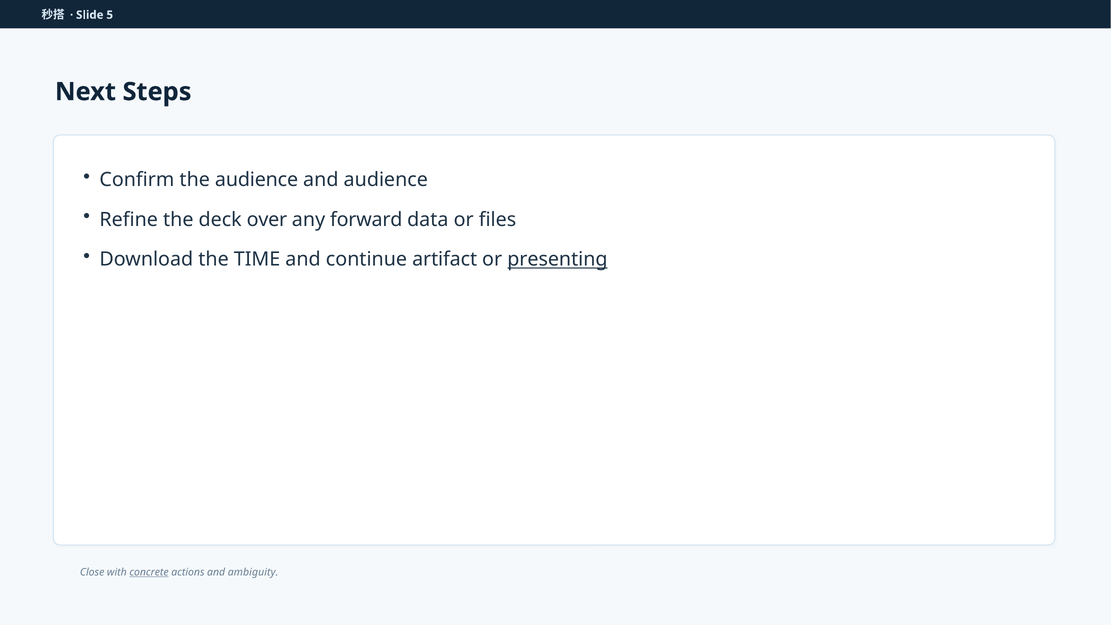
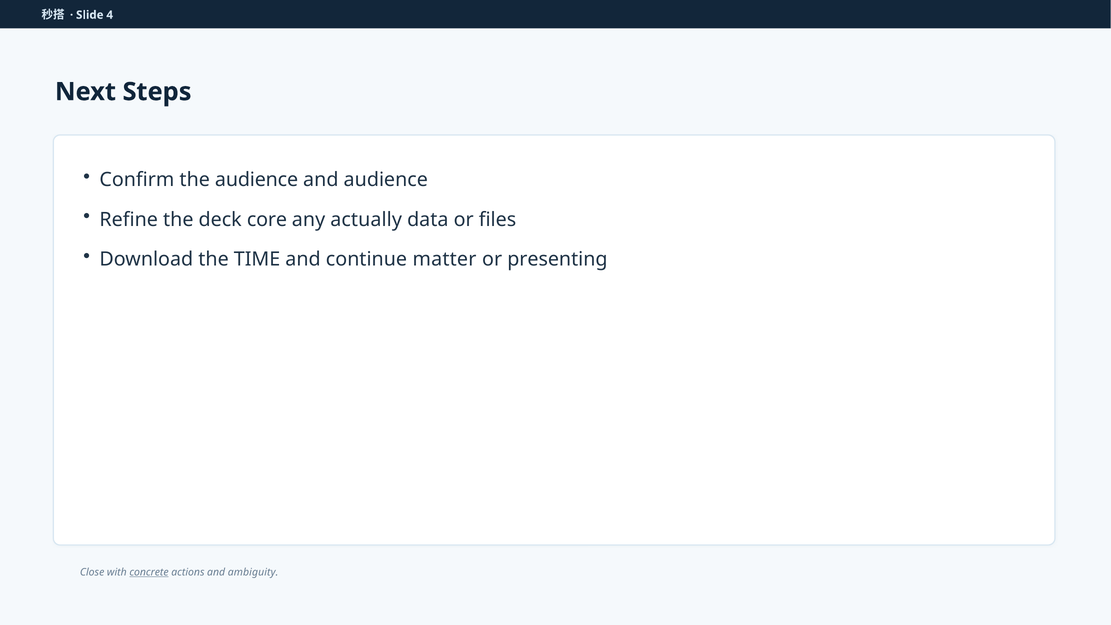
5: 5 -> 4
over: over -> core
forward: forward -> actually
artifact: artifact -> matter
presenting underline: present -> none
